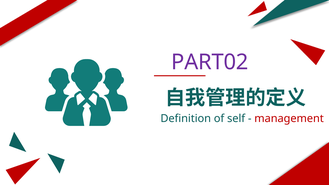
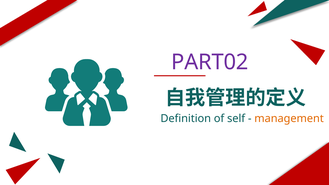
management colour: red -> orange
